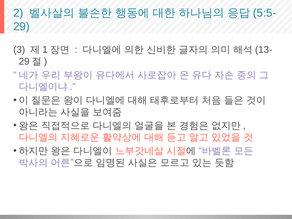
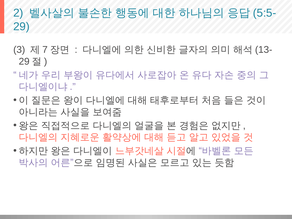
1: 1 -> 7
